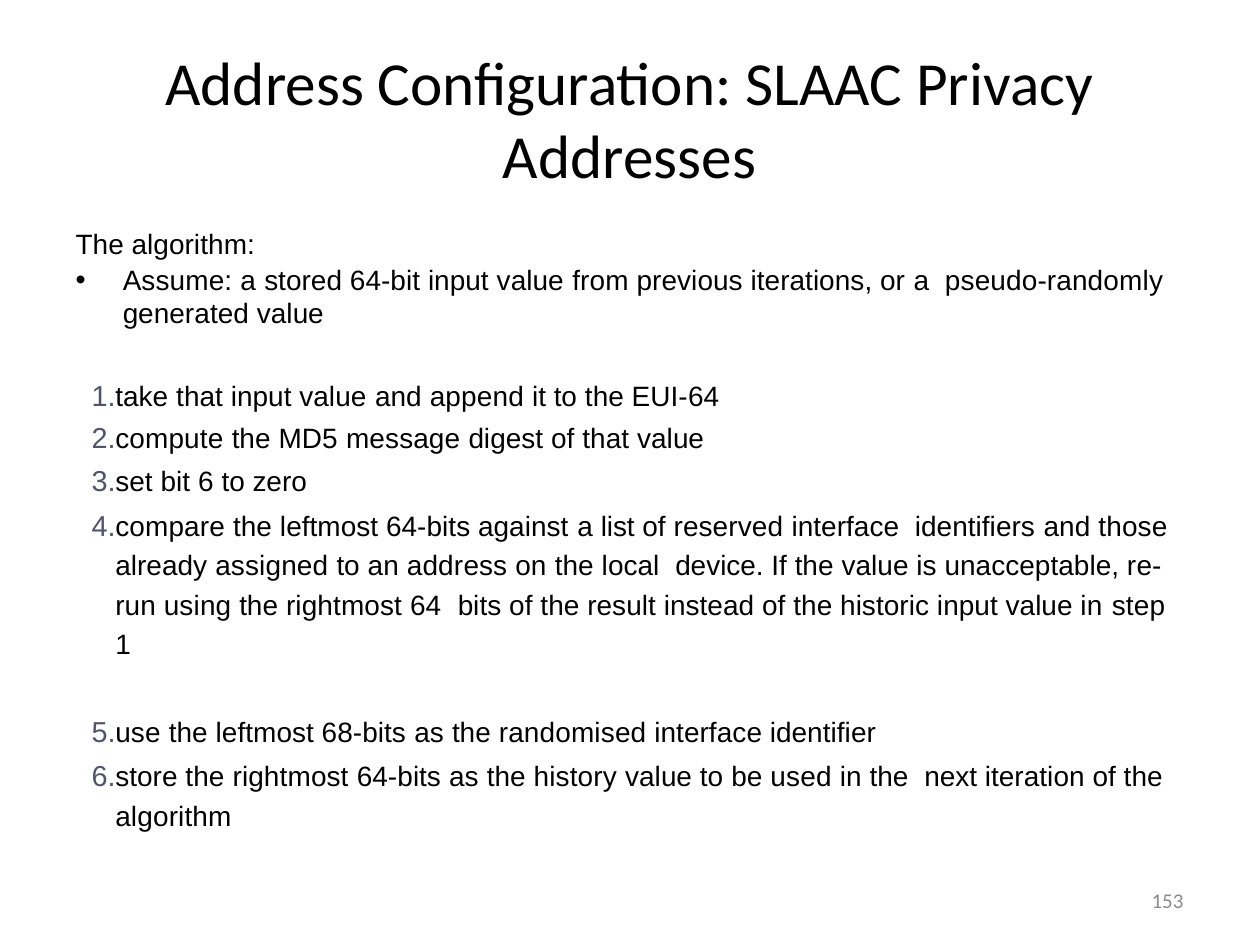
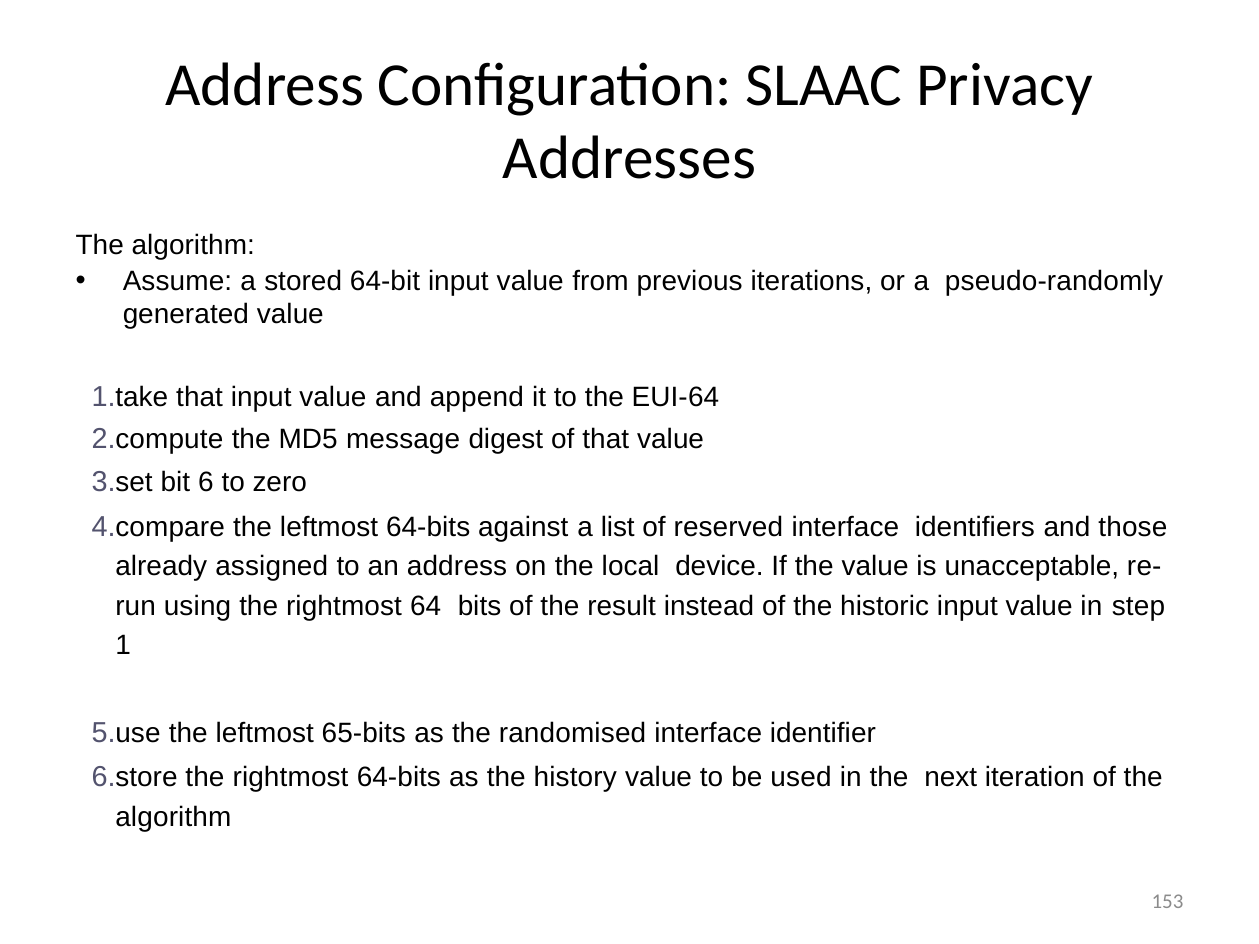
68-bits: 68-bits -> 65-bits
